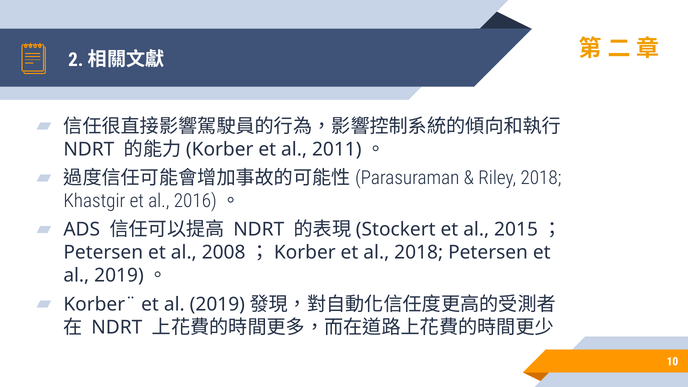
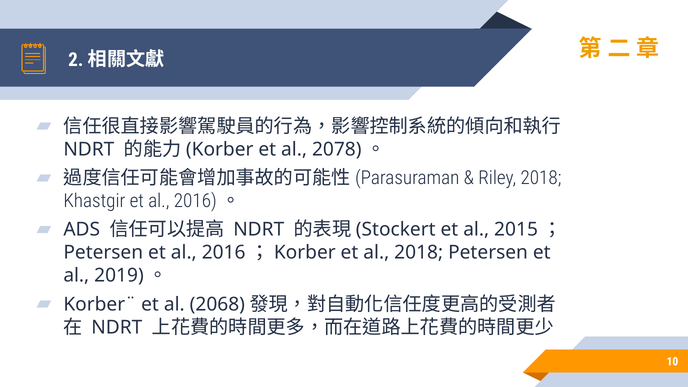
2011: 2011 -> 2078
Petersen et al 2008: 2008 -> 2016
Korber¨ et al 2019: 2019 -> 2068
